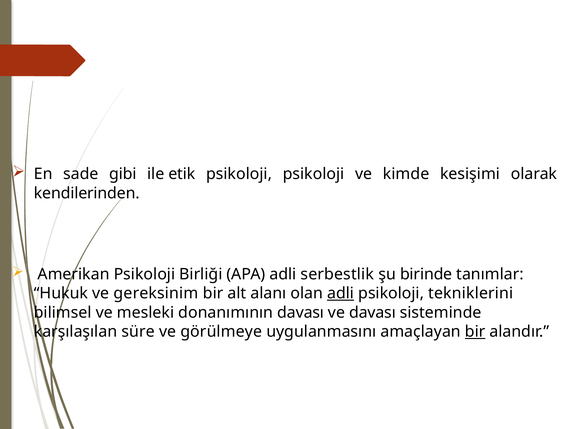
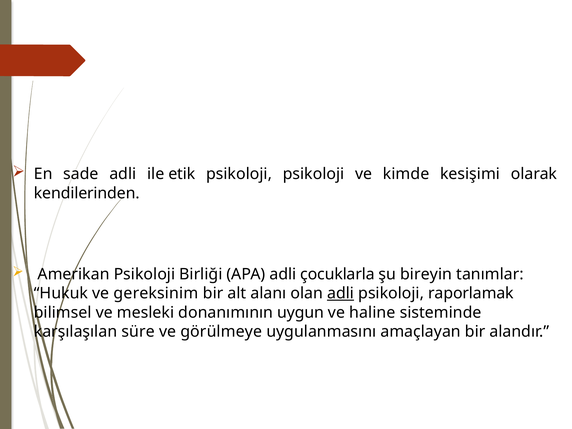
sade gibi: gibi -> adli
serbestlik: serbestlik -> çocuklarla
birinde: birinde -> bireyin
tekniklerini: tekniklerini -> raporlamak
donanımının davası: davası -> uygun
ve davası: davası -> haline
bir at (475, 332) underline: present -> none
